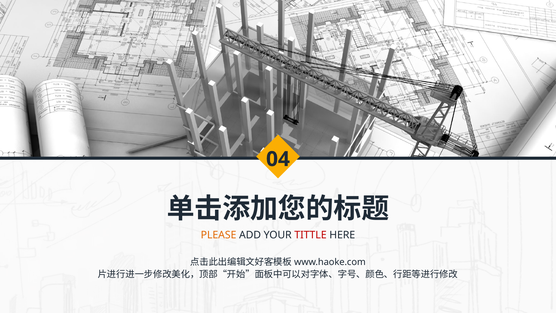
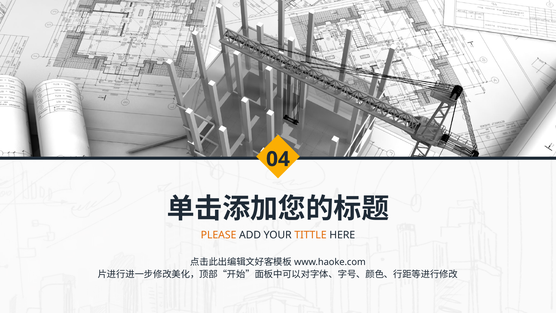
TITTLE colour: red -> orange
